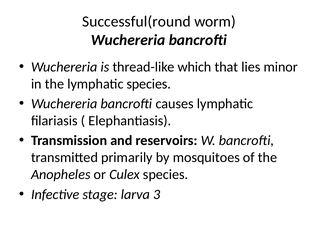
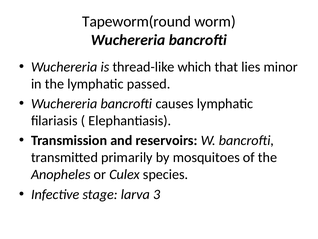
Successful(round: Successful(round -> Tapeworm(round
lymphatic species: species -> passed
